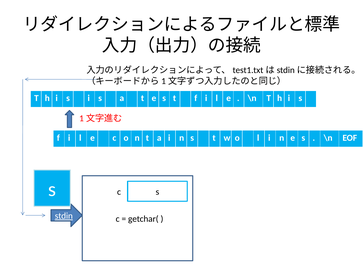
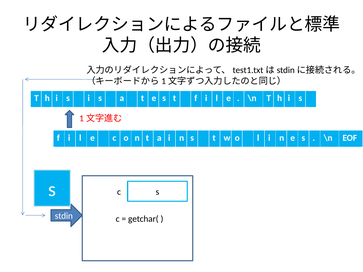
stdin underline: present -> none
